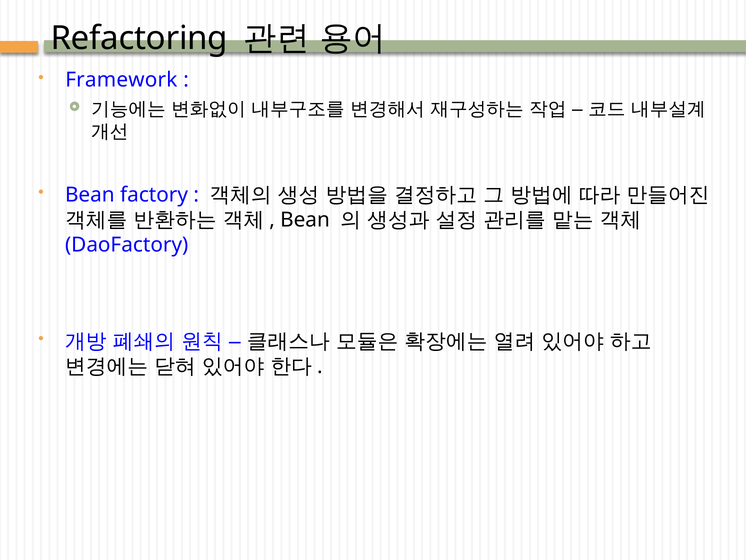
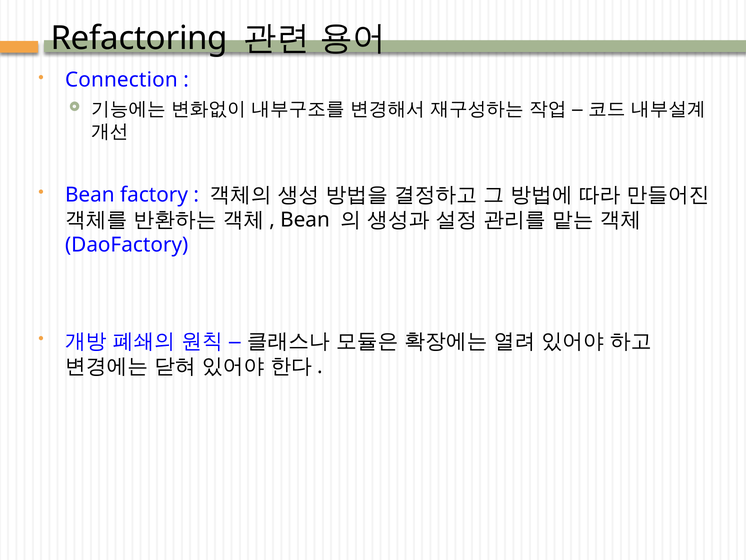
Framework: Framework -> Connection
